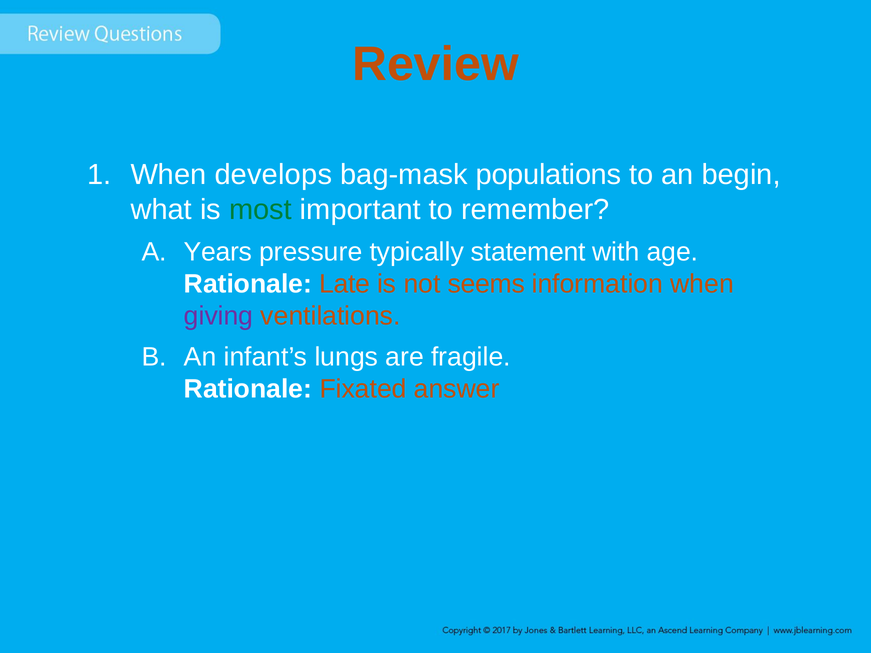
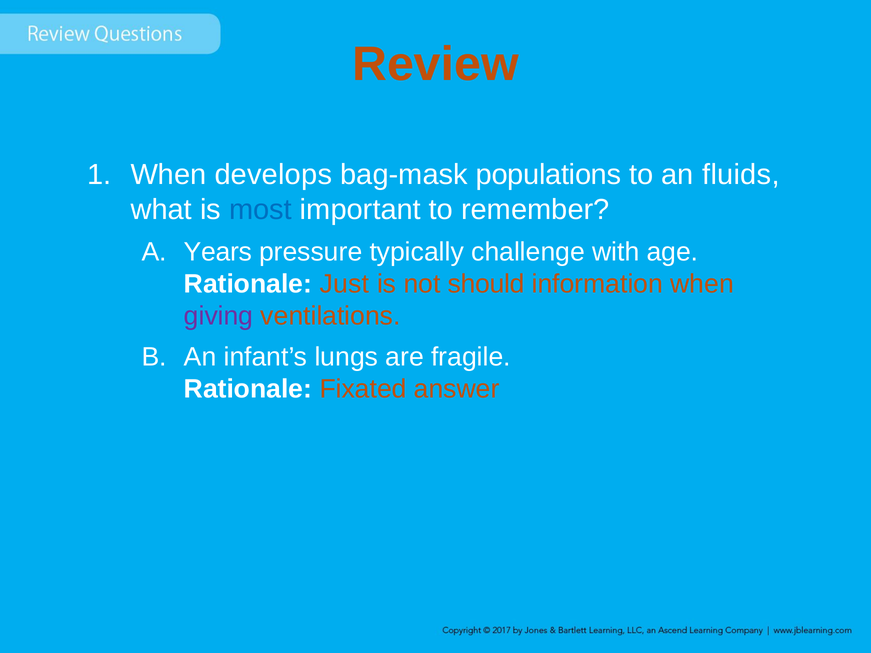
begin: begin -> fluids
most colour: green -> blue
statement: statement -> challenge
Late: Late -> Just
seems: seems -> should
